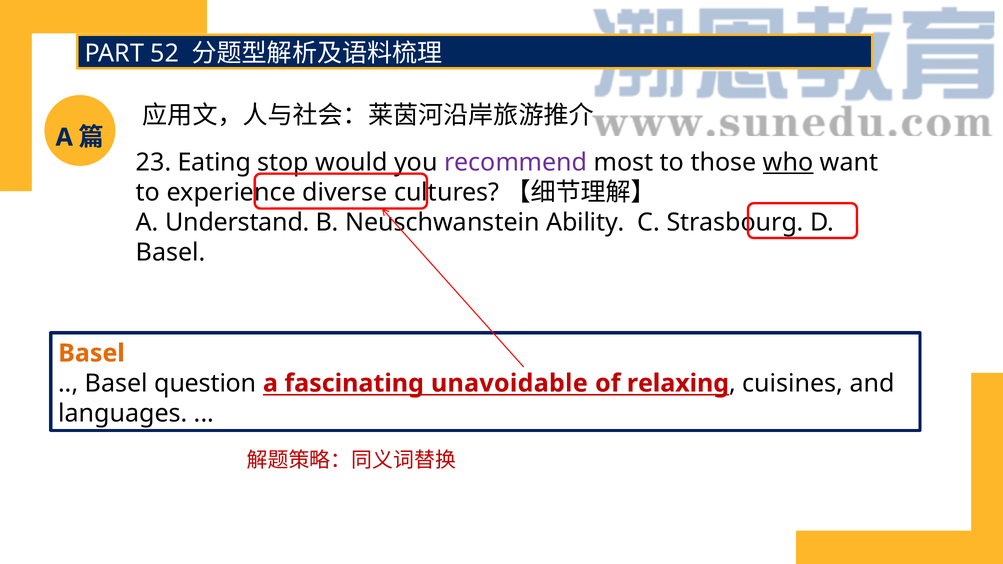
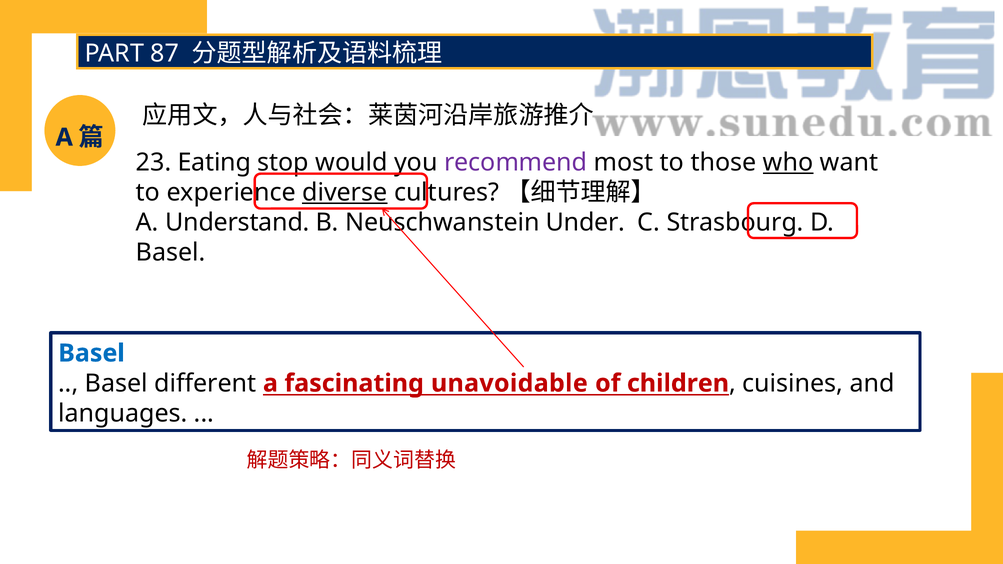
52: 52 -> 87
diverse underline: none -> present
Ability: Ability -> Under
Basel at (92, 353) colour: orange -> blue
question: question -> different
relaxing: relaxing -> children
